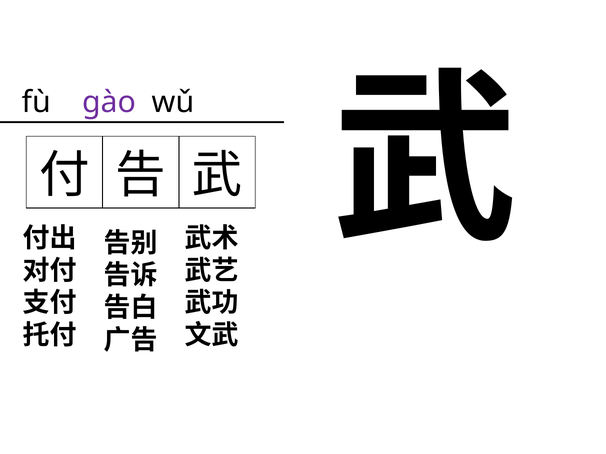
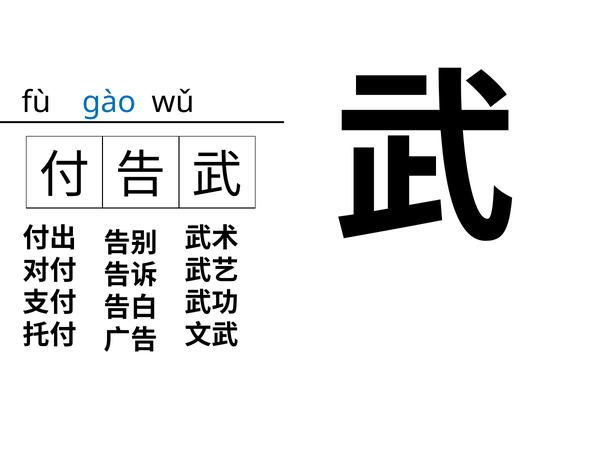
ɡào colour: purple -> blue
